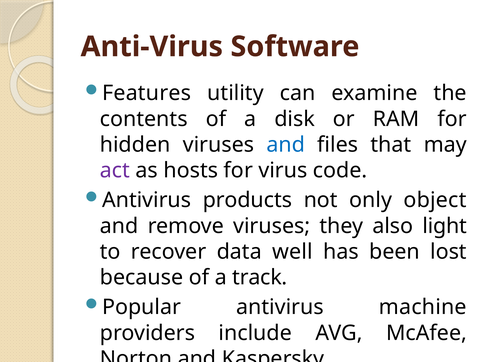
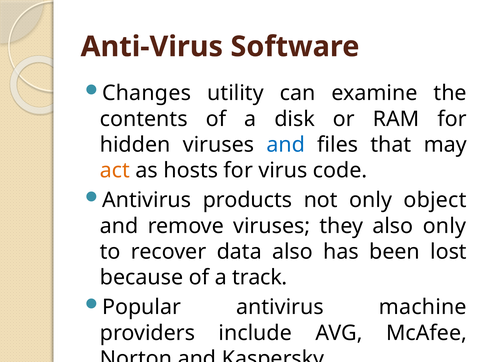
Features: Features -> Changes
act colour: purple -> orange
also light: light -> only
data well: well -> also
